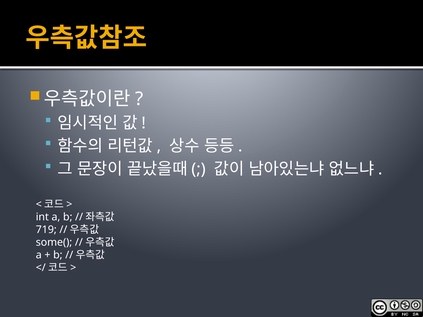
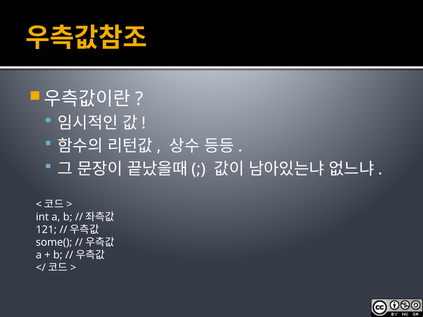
719: 719 -> 121
